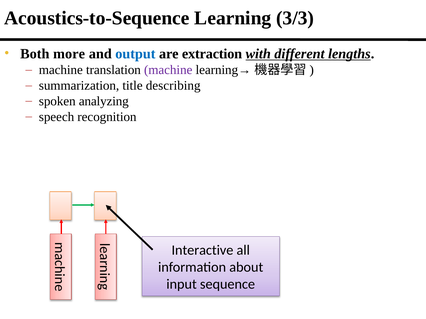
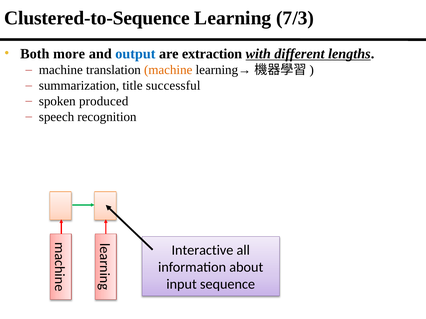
Acoustics-to-Sequence: Acoustics-to-Sequence -> Clustered-to-Sequence
3/3: 3/3 -> 7/3
machine at (168, 70) colour: purple -> orange
describing: describing -> successful
analyzing: analyzing -> produced
